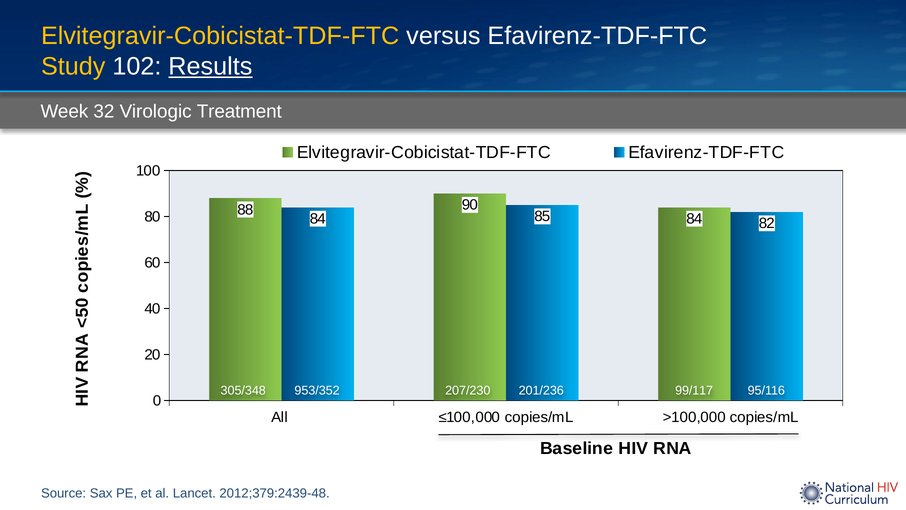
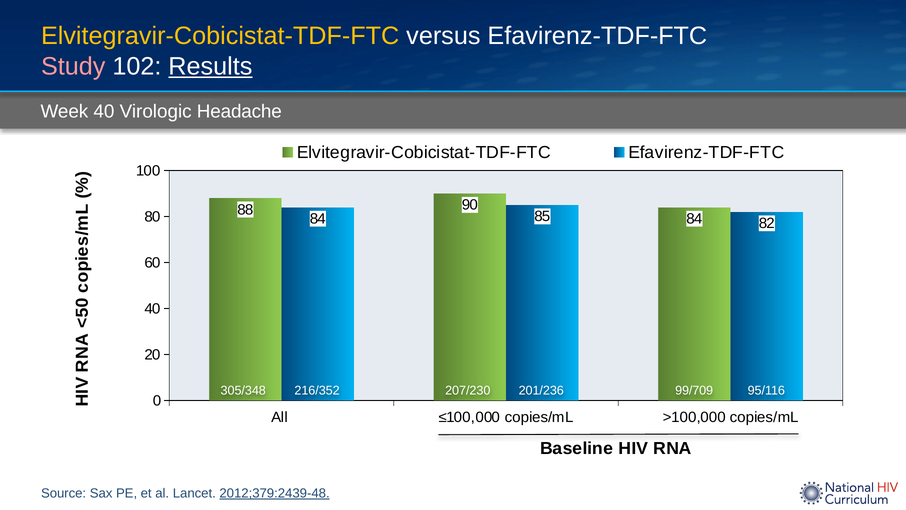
Study colour: yellow -> pink
Week 32: 32 -> 40
Treatment: Treatment -> Headache
953/352: 953/352 -> 216/352
99/117: 99/117 -> 99/709
2012;379:2439-48 underline: none -> present
